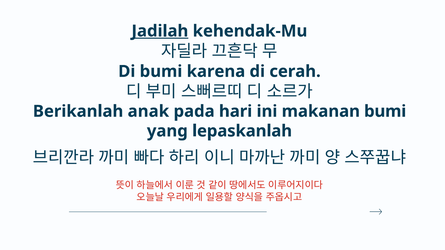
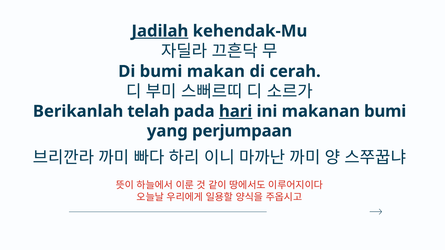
karena: karena -> makan
anak: anak -> telah
hari underline: none -> present
lepaskanlah: lepaskanlah -> perjumpaan
